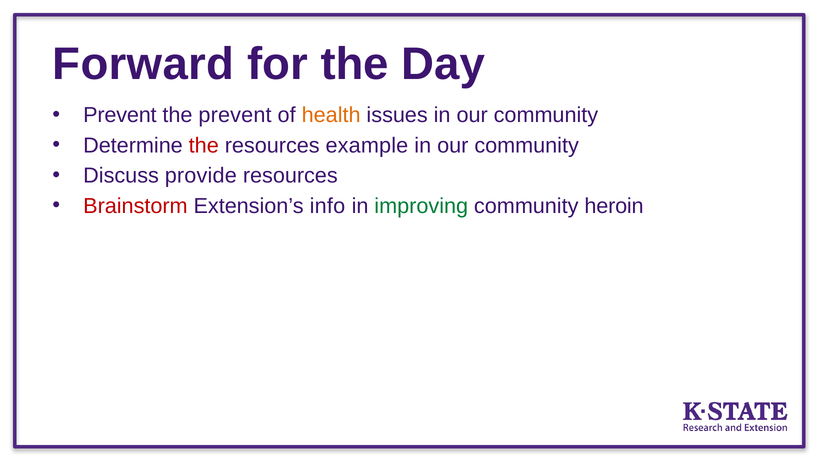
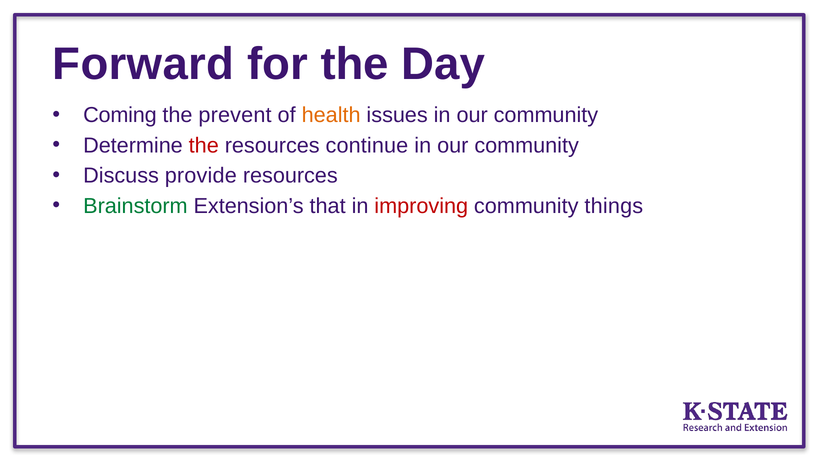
Prevent at (120, 115): Prevent -> Coming
example: example -> continue
Brainstorm colour: red -> green
info: info -> that
improving colour: green -> red
heroin: heroin -> things
